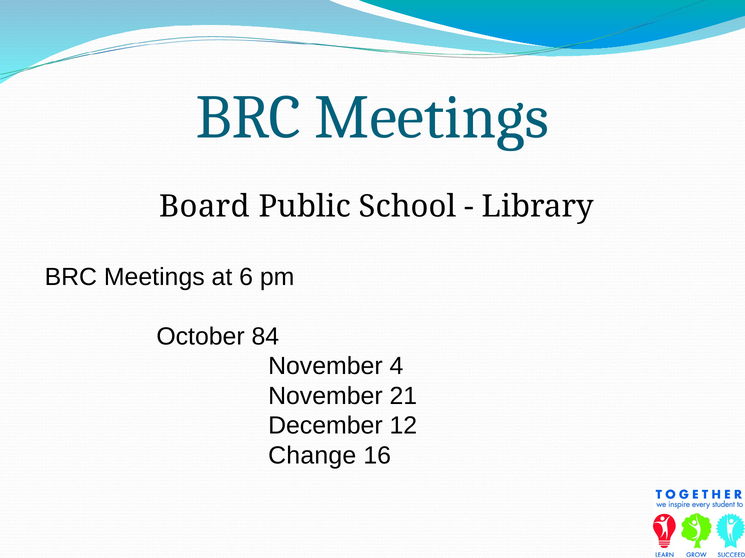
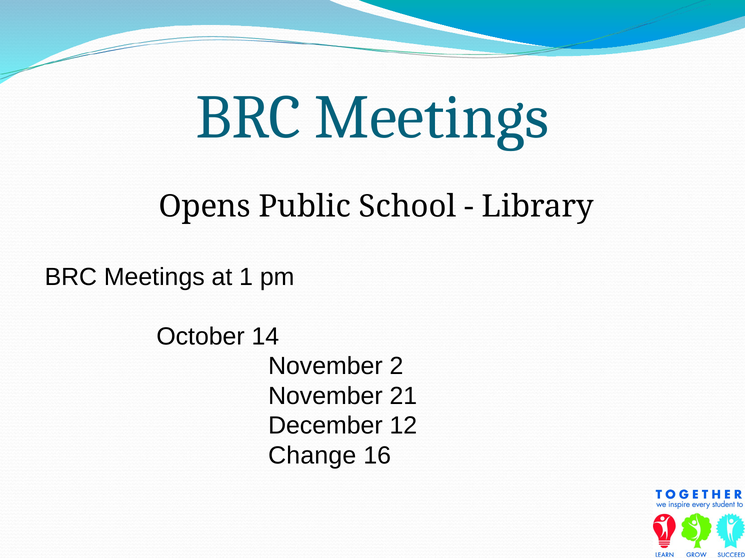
Board: Board -> Opens
6: 6 -> 1
84: 84 -> 14
4: 4 -> 2
